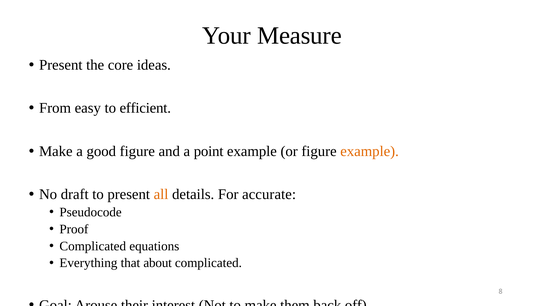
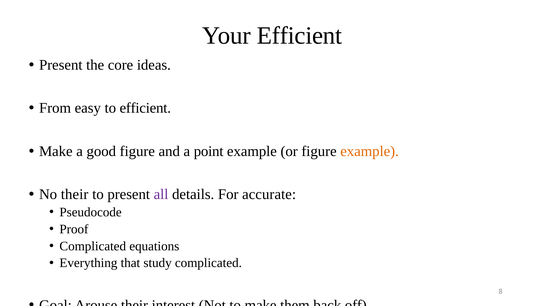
Your Measure: Measure -> Efficient
No draft: draft -> their
all colour: orange -> purple
about: about -> study
